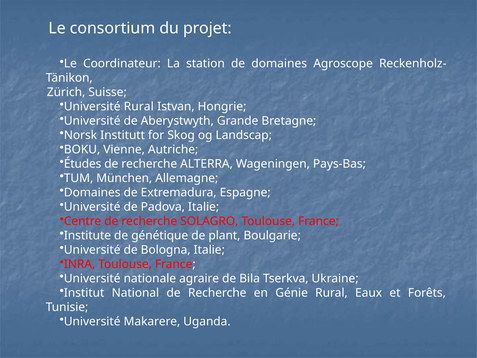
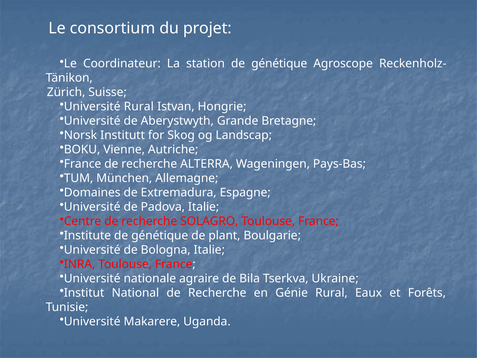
station de domaines: domaines -> génétique
Études at (83, 164): Études -> France
